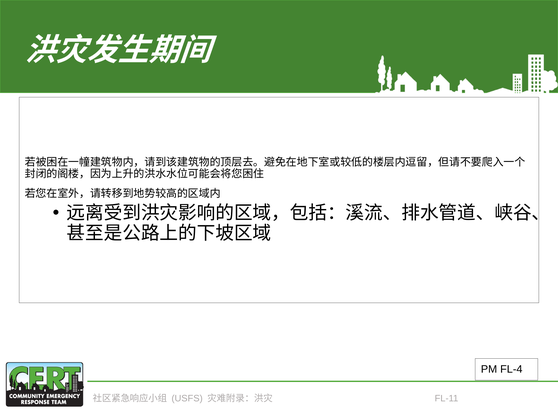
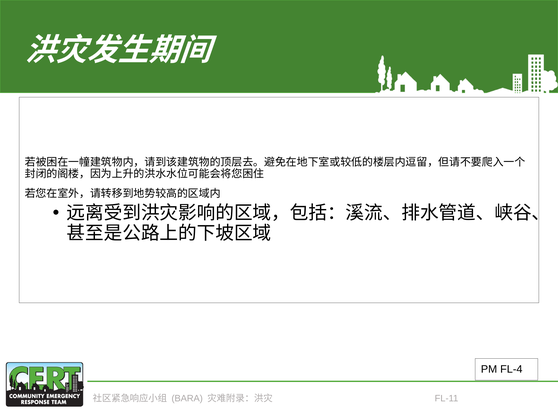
USFS: USFS -> BARA
